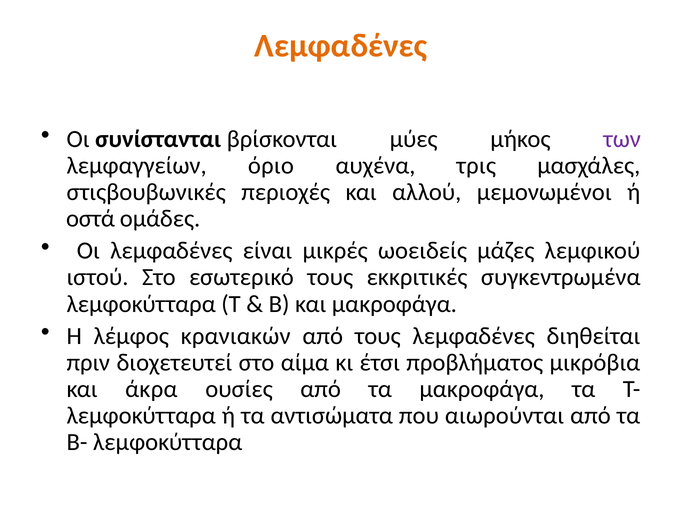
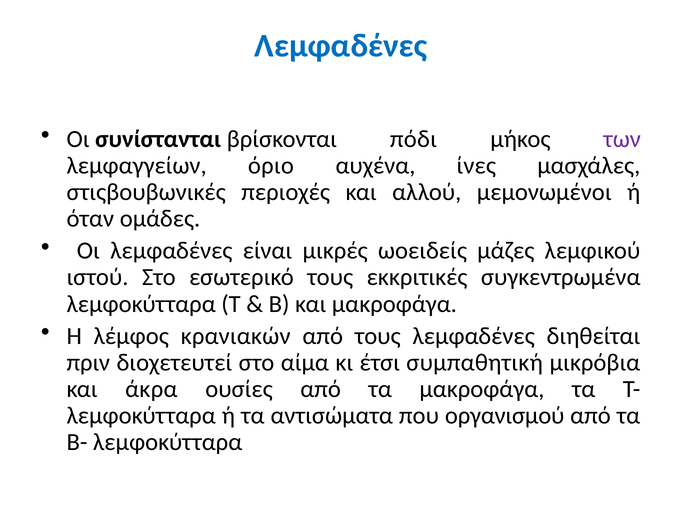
Λεμφαδένες at (341, 46) colour: orange -> blue
μύες: μύες -> πόδι
τρις: τρις -> ίνες
οστά: οστά -> όταν
προβλήματος: προβλήματος -> συμπαθητική
αιωρούνται: αιωρούνται -> οργανισμού
